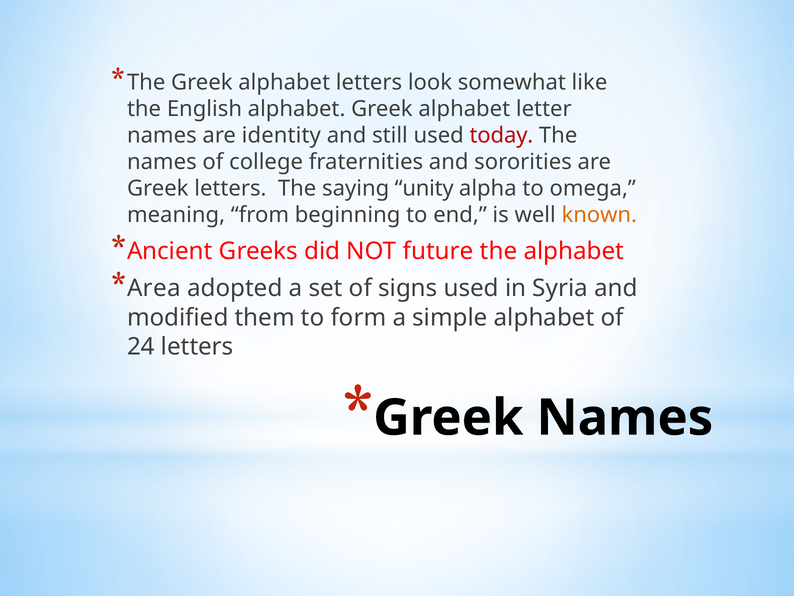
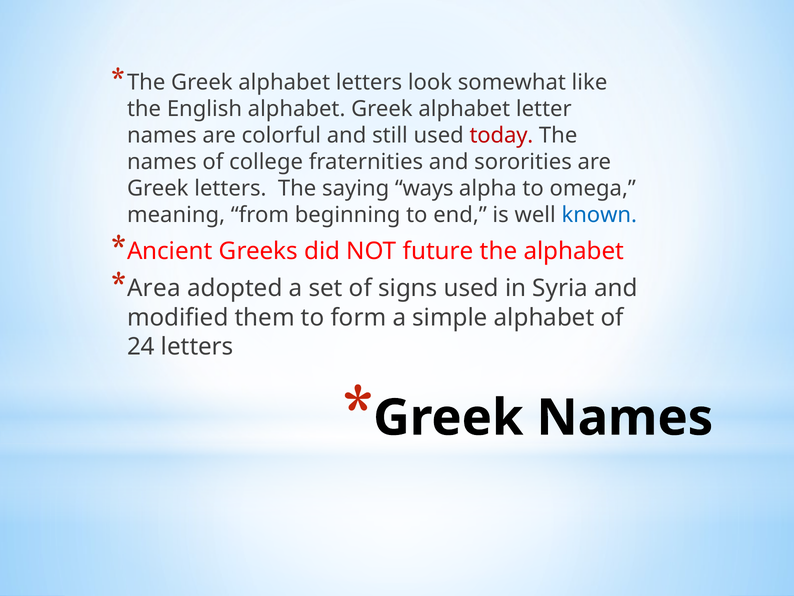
identity: identity -> colorful
unity: unity -> ways
known colour: orange -> blue
